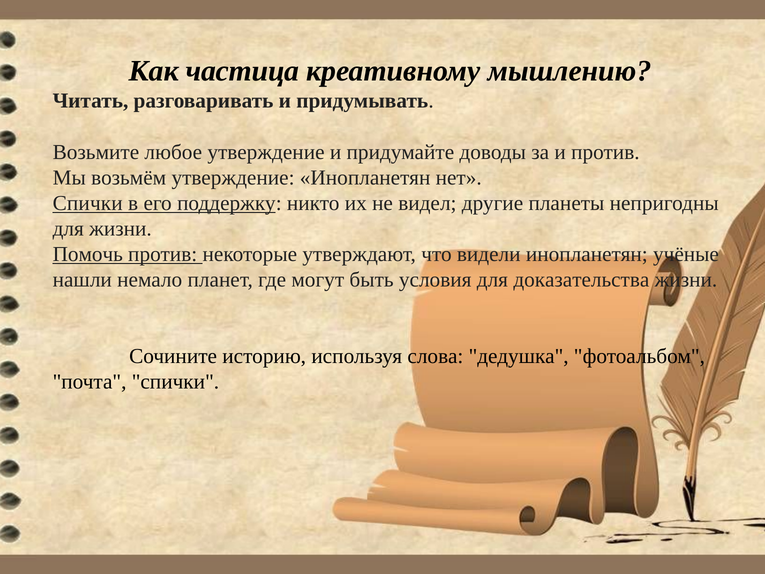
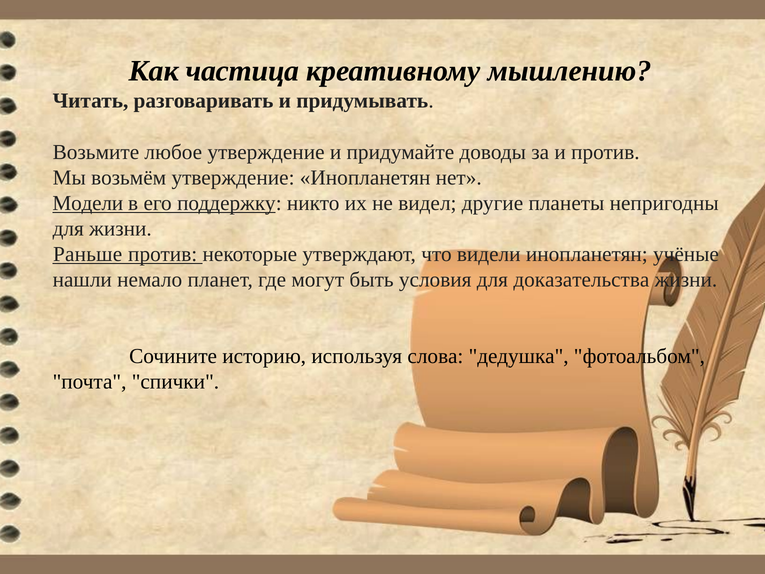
Спички at (88, 203): Спички -> Модели
Помочь: Помочь -> Раньше
